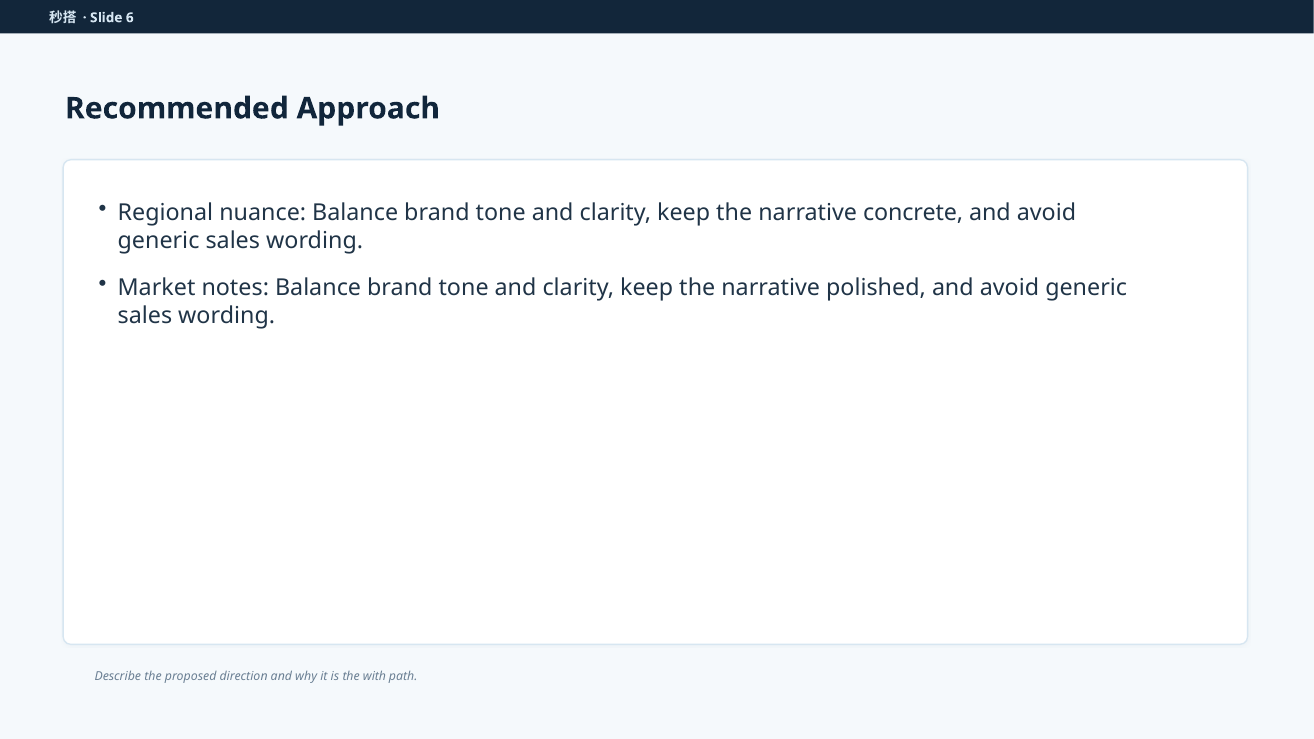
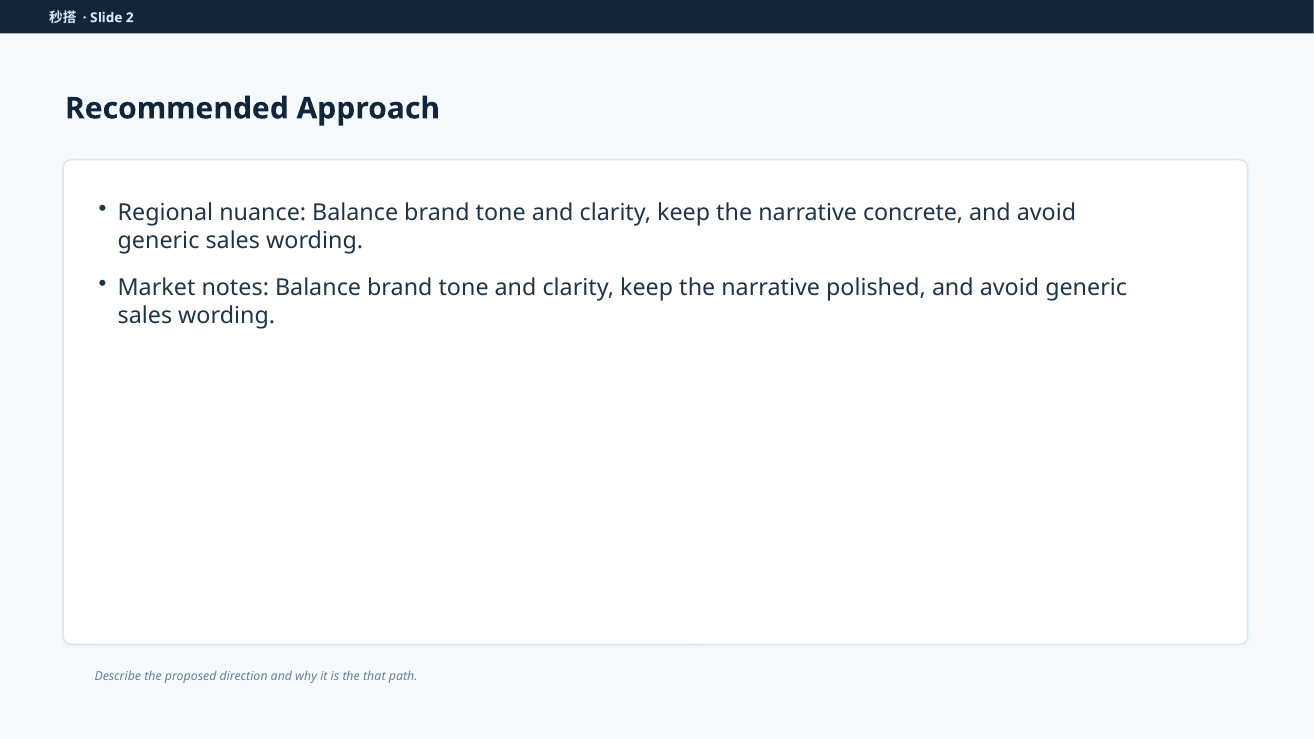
6: 6 -> 2
with: with -> that
